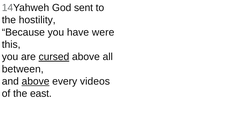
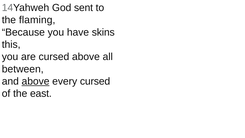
hostility: hostility -> flaming
were: were -> skins
cursed at (54, 57) underline: present -> none
every videos: videos -> cursed
